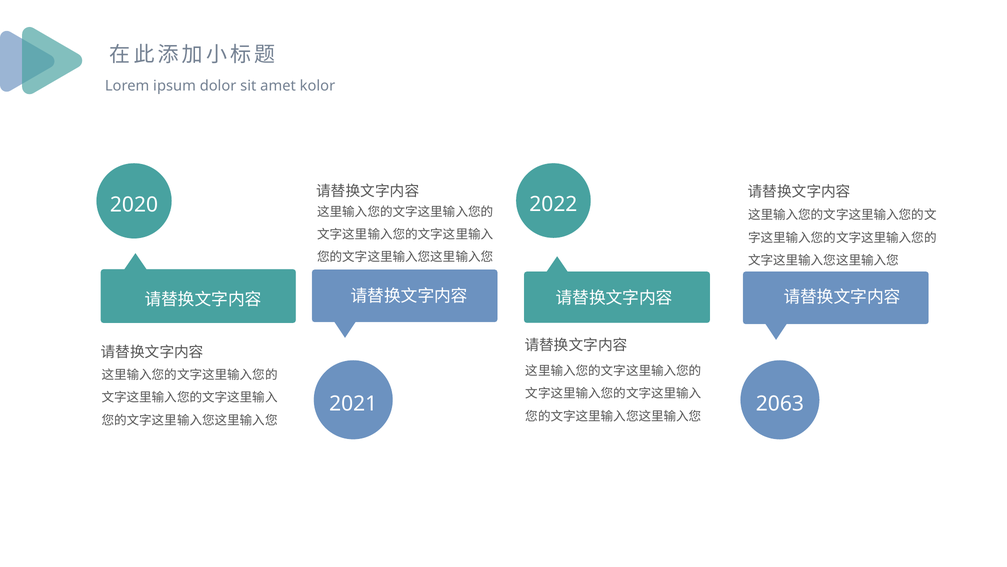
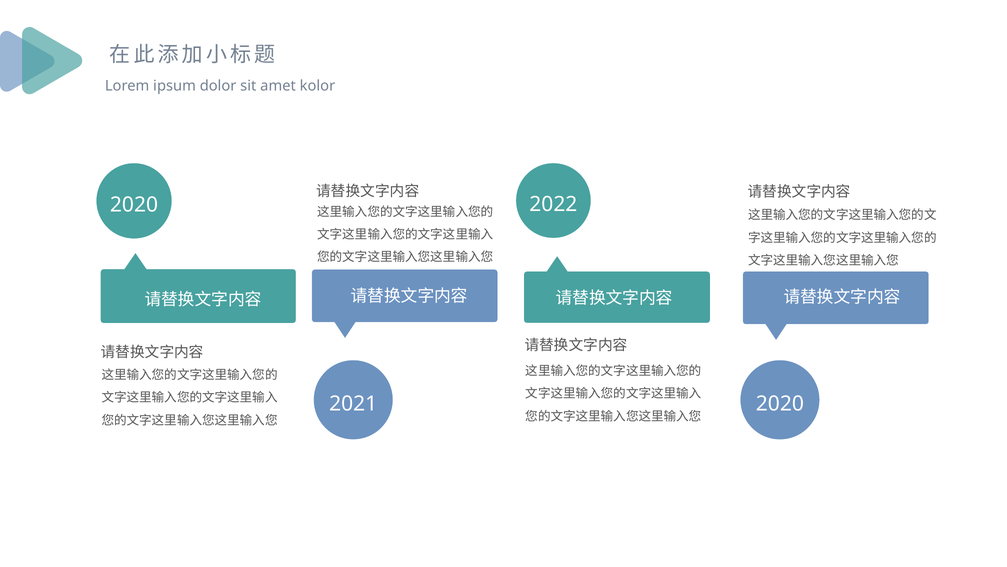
2063 at (780, 403): 2063 -> 2020
